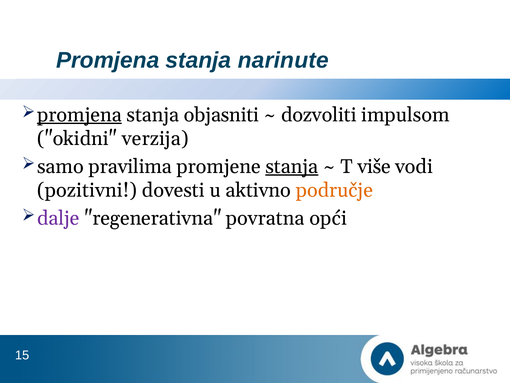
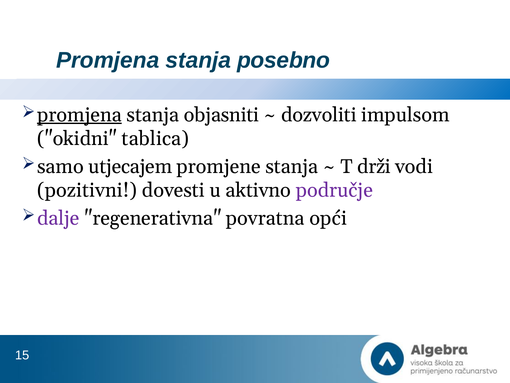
narinute: narinute -> posebno
verzija: verzija -> tablica
pravilima: pravilima -> utjecajem
stanja at (292, 166) underline: present -> none
više: više -> drži
područje colour: orange -> purple
